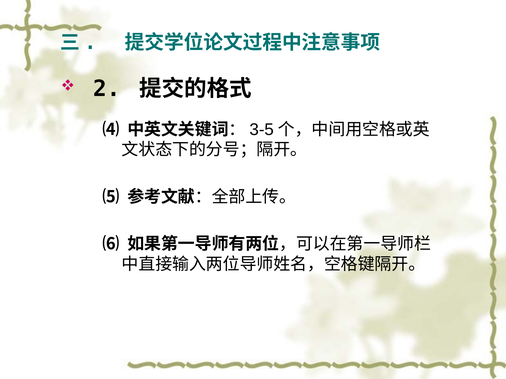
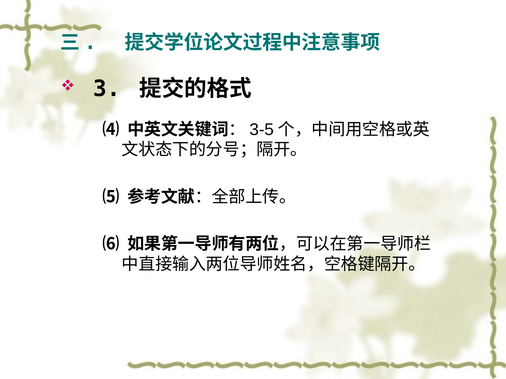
2: 2 -> 3
